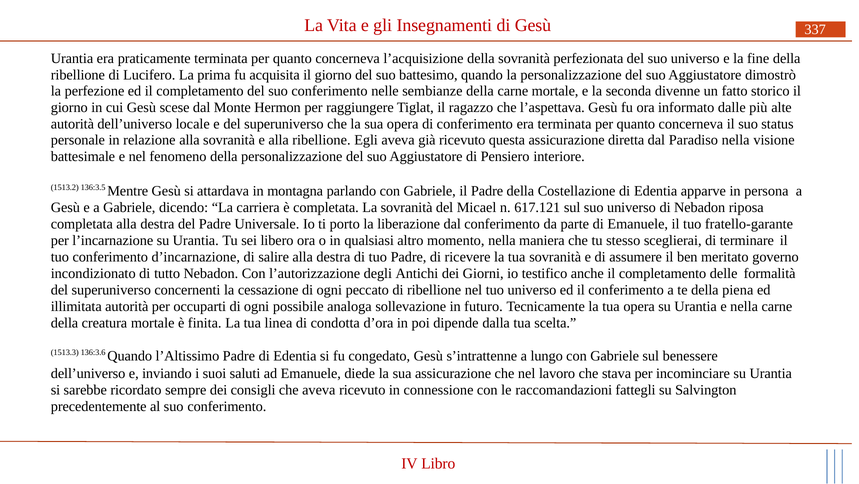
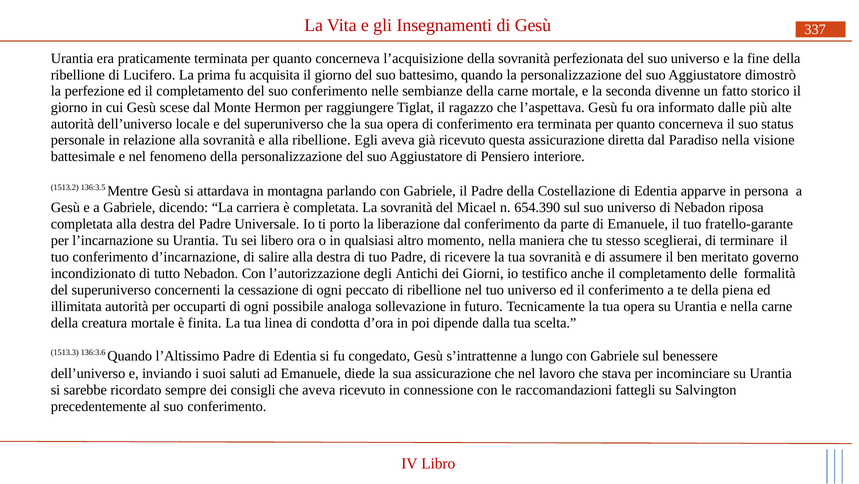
617.121: 617.121 -> 654.390
